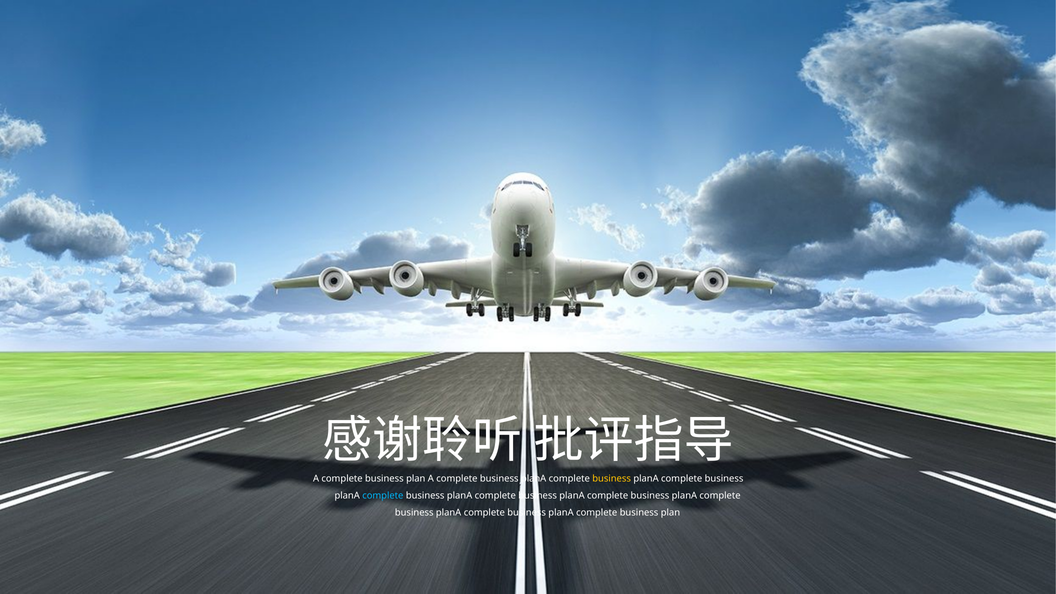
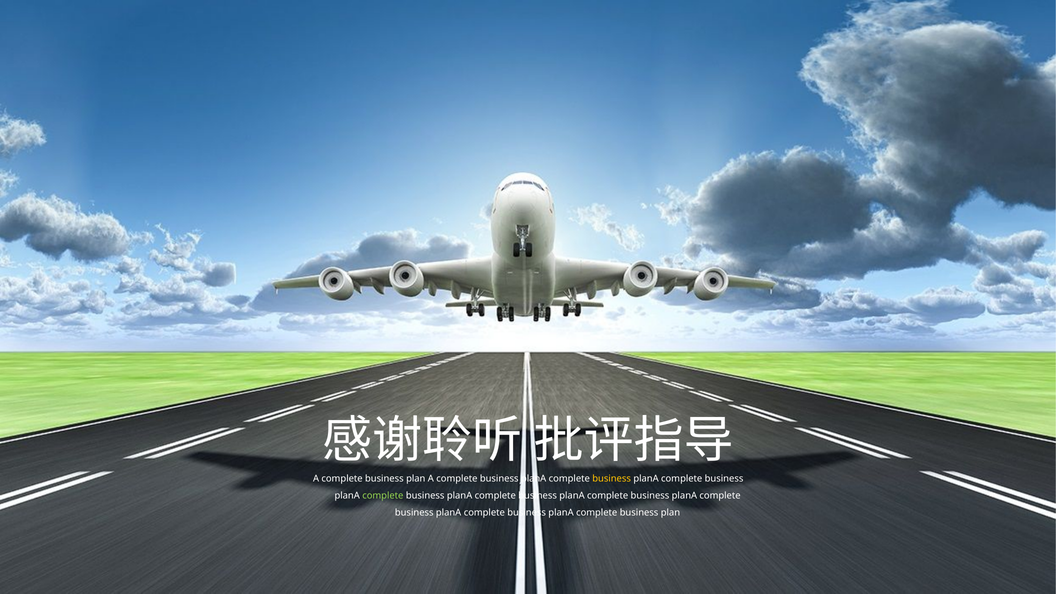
complete at (383, 496) colour: light blue -> light green
